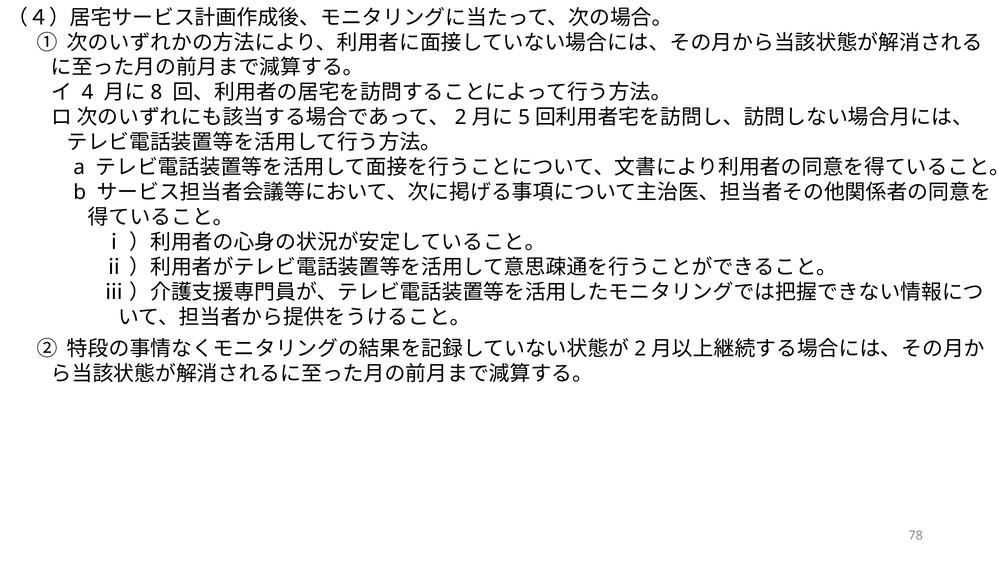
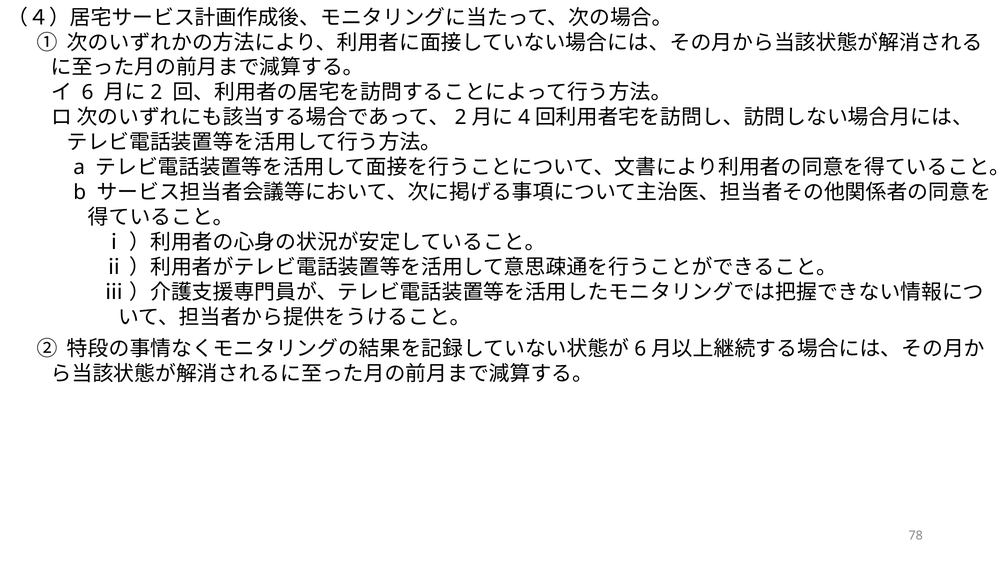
4 at (87, 93): 4 -> 6
8 at (156, 93): 8 -> 2
5: 5 -> 4
2 at (640, 349): 2 -> 6
